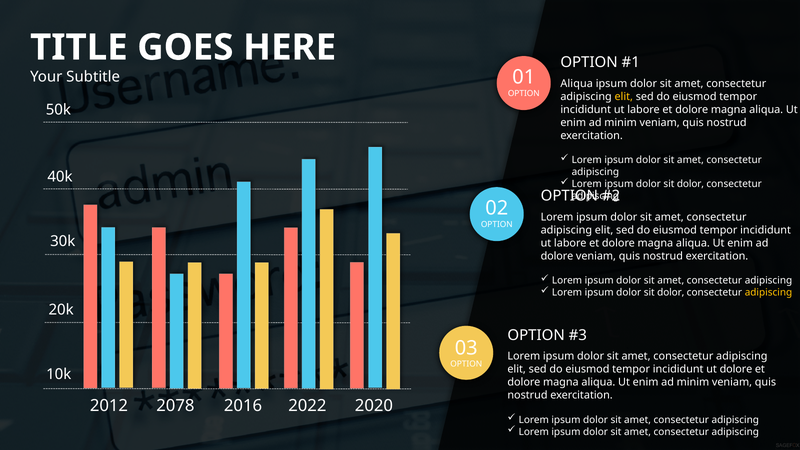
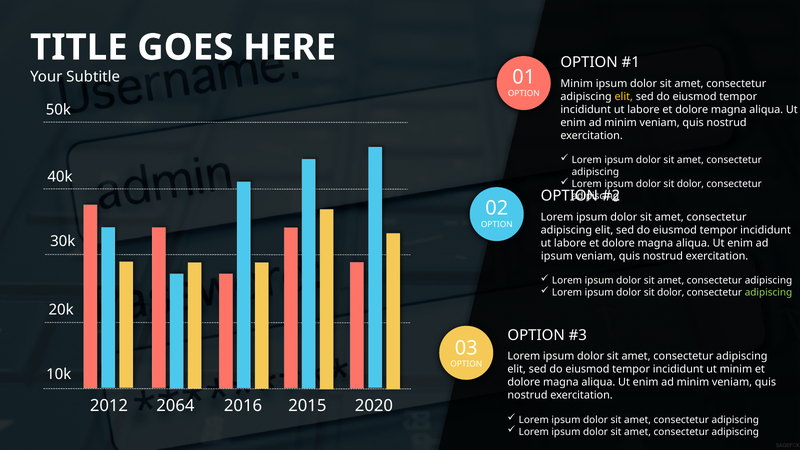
Aliqua at (577, 84): Aliqua -> Minim
dolore at (557, 256): dolore -> ipsum
adipiscing at (768, 292) colour: yellow -> light green
ut dolore: dolore -> minim
2078: 2078 -> 2064
2022: 2022 -> 2015
